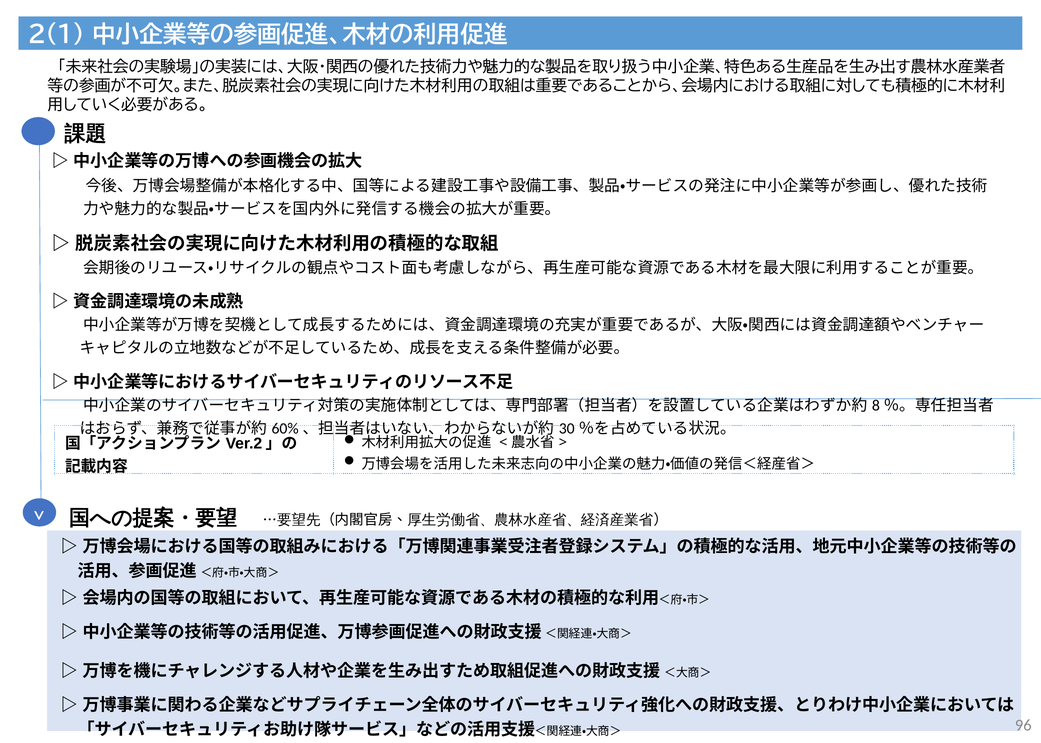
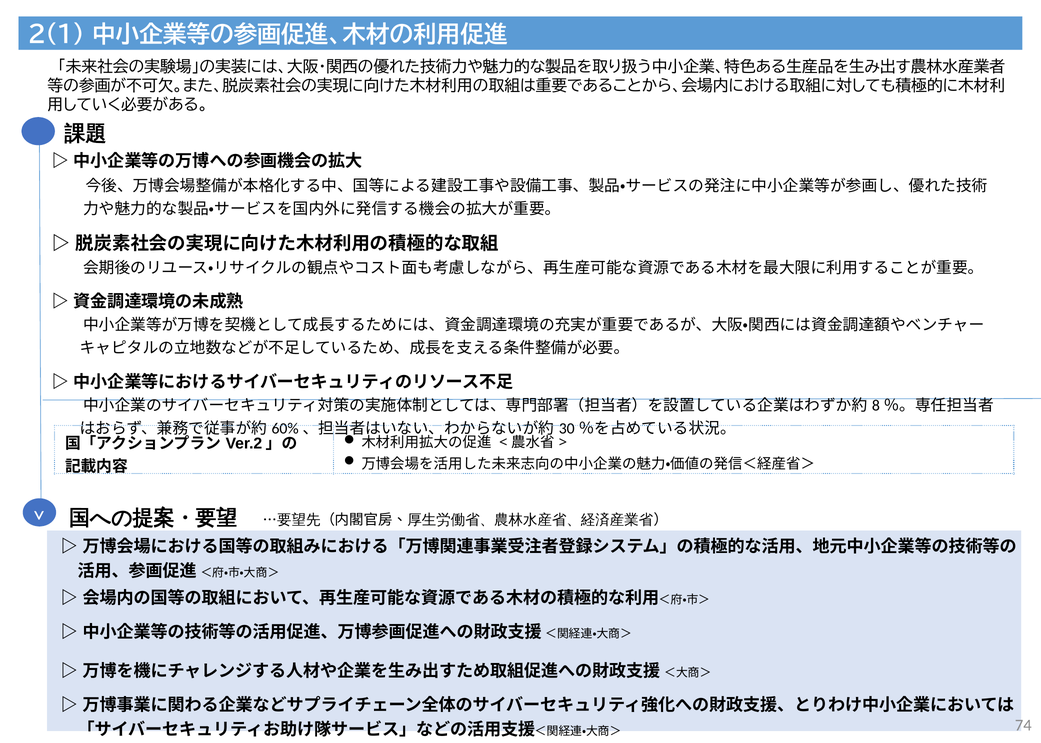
96: 96 -> 74
